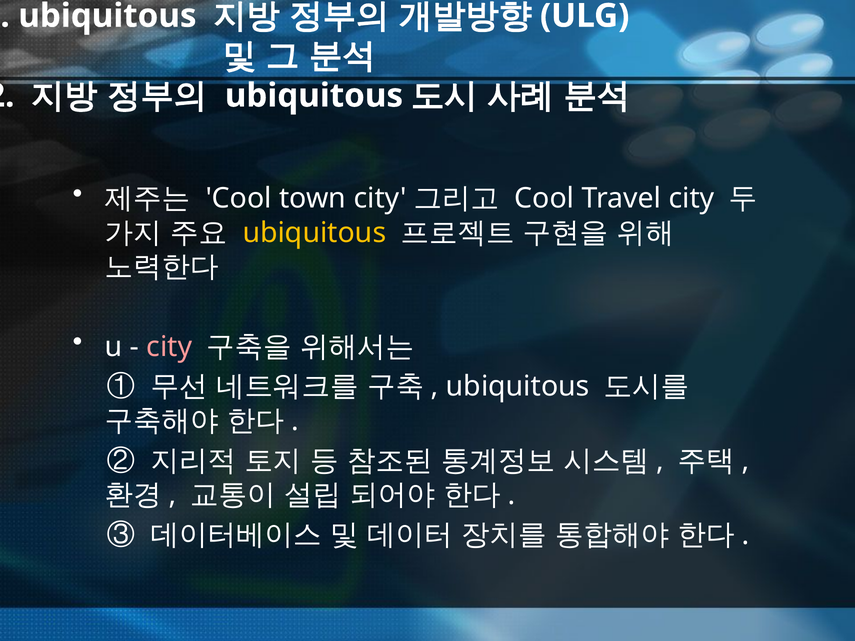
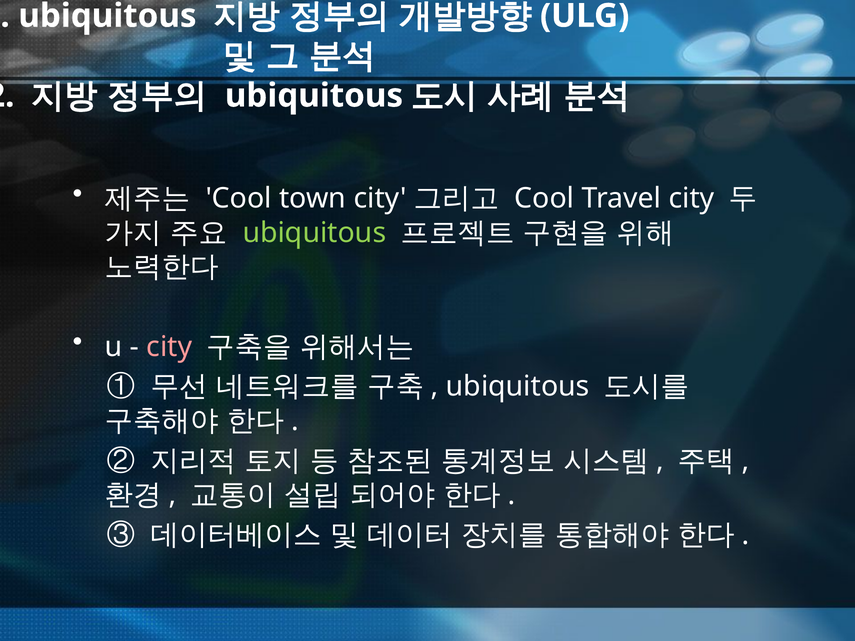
ubiquitous at (314, 233) colour: yellow -> light green
